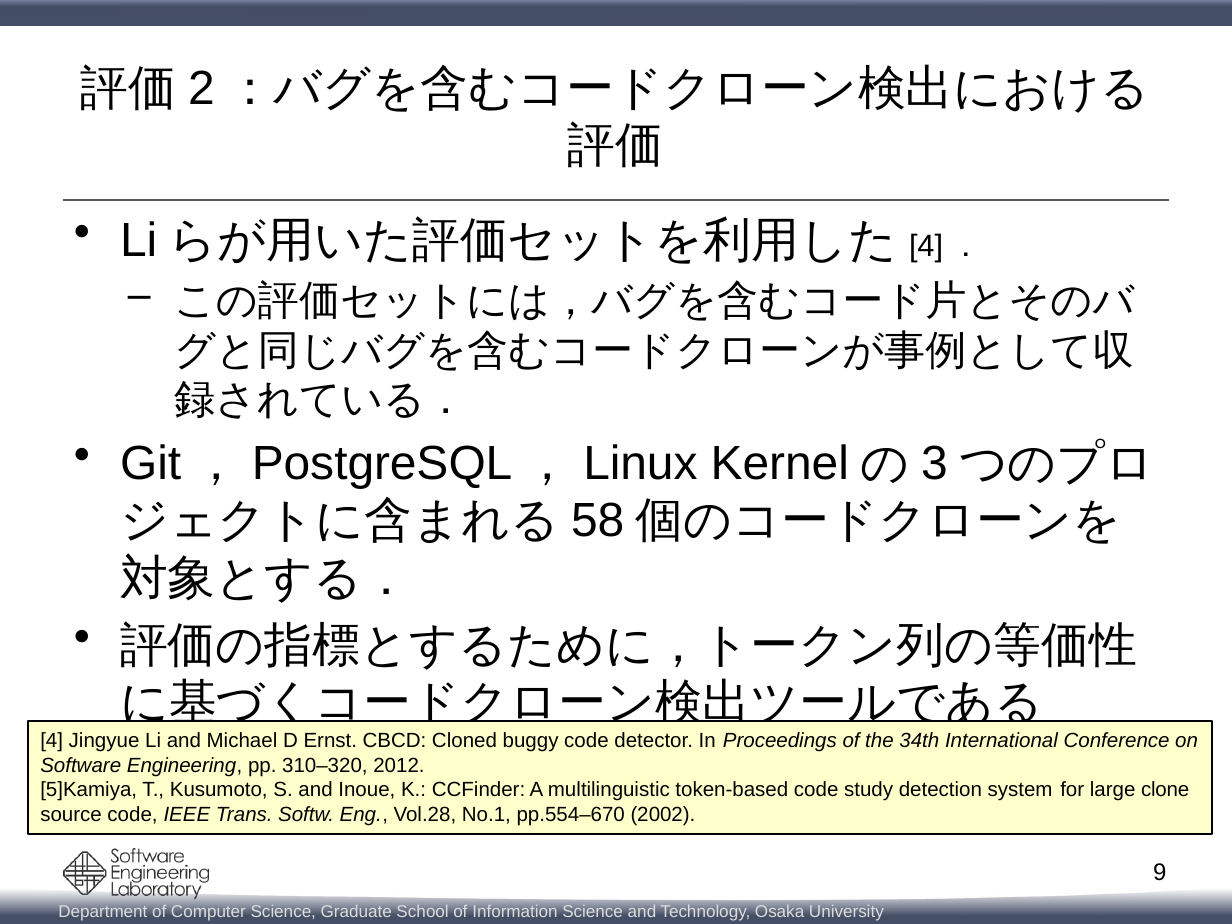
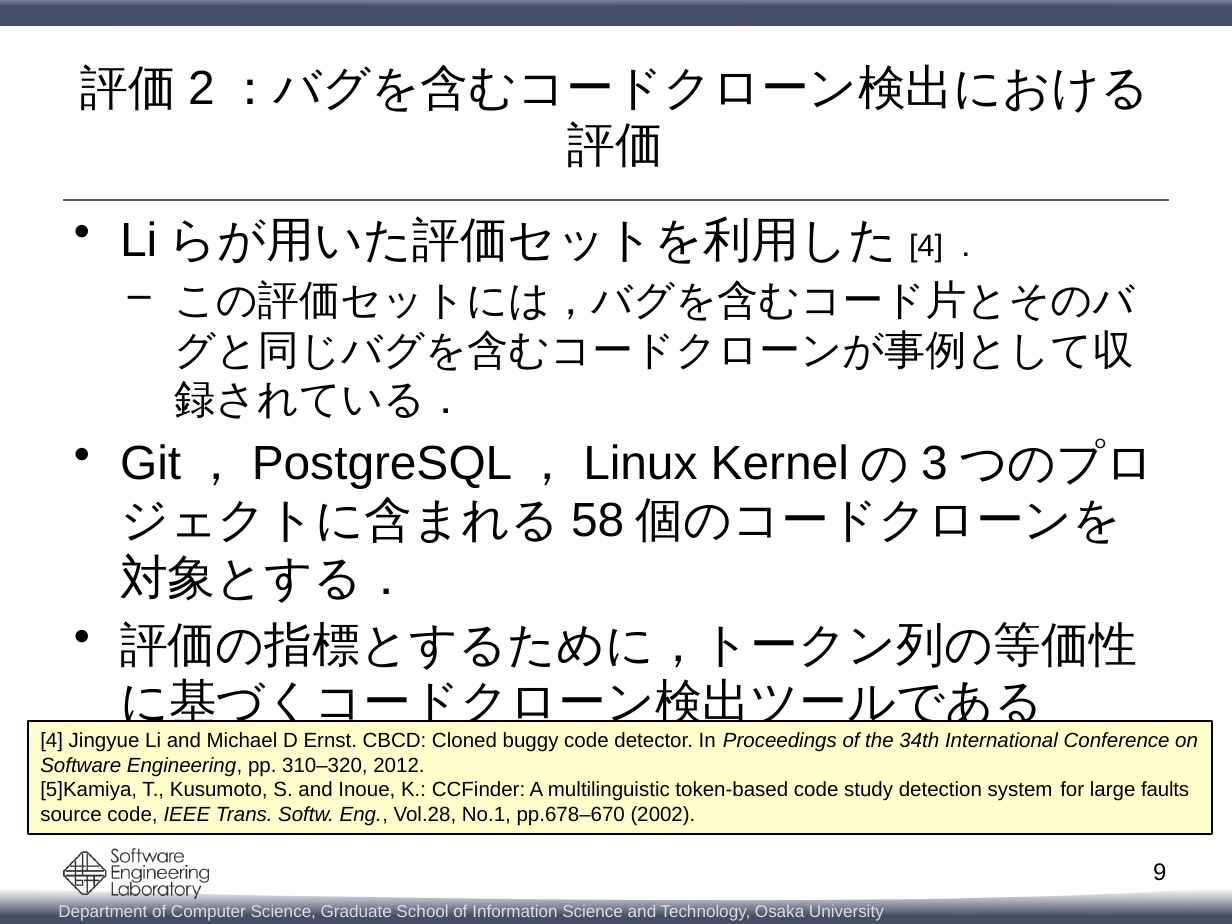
clone: clone -> faults
pp.554–670: pp.554–670 -> pp.678–670
